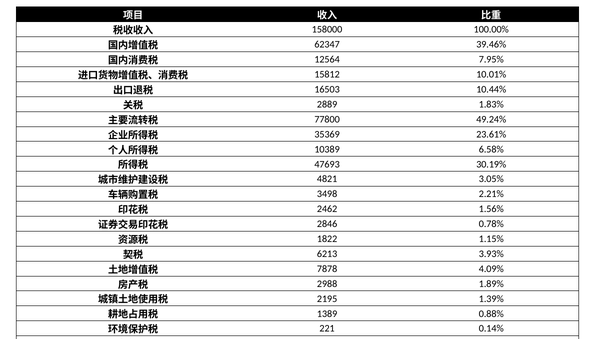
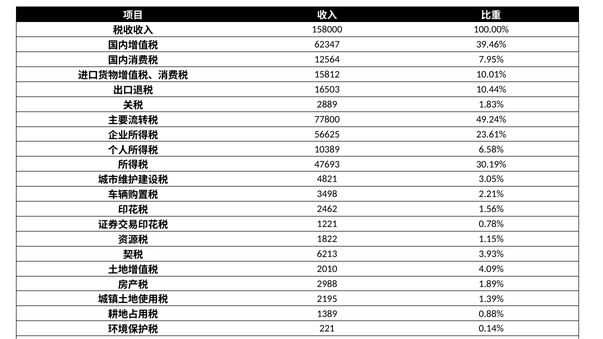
35369: 35369 -> 56625
2846: 2846 -> 1221
7878: 7878 -> 2010
